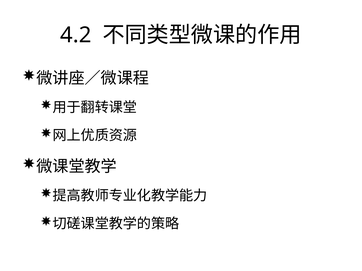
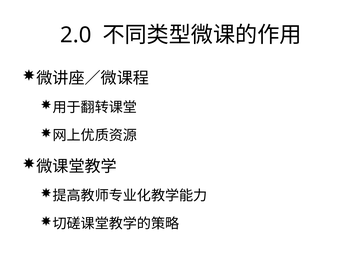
4.2: 4.2 -> 2.0
